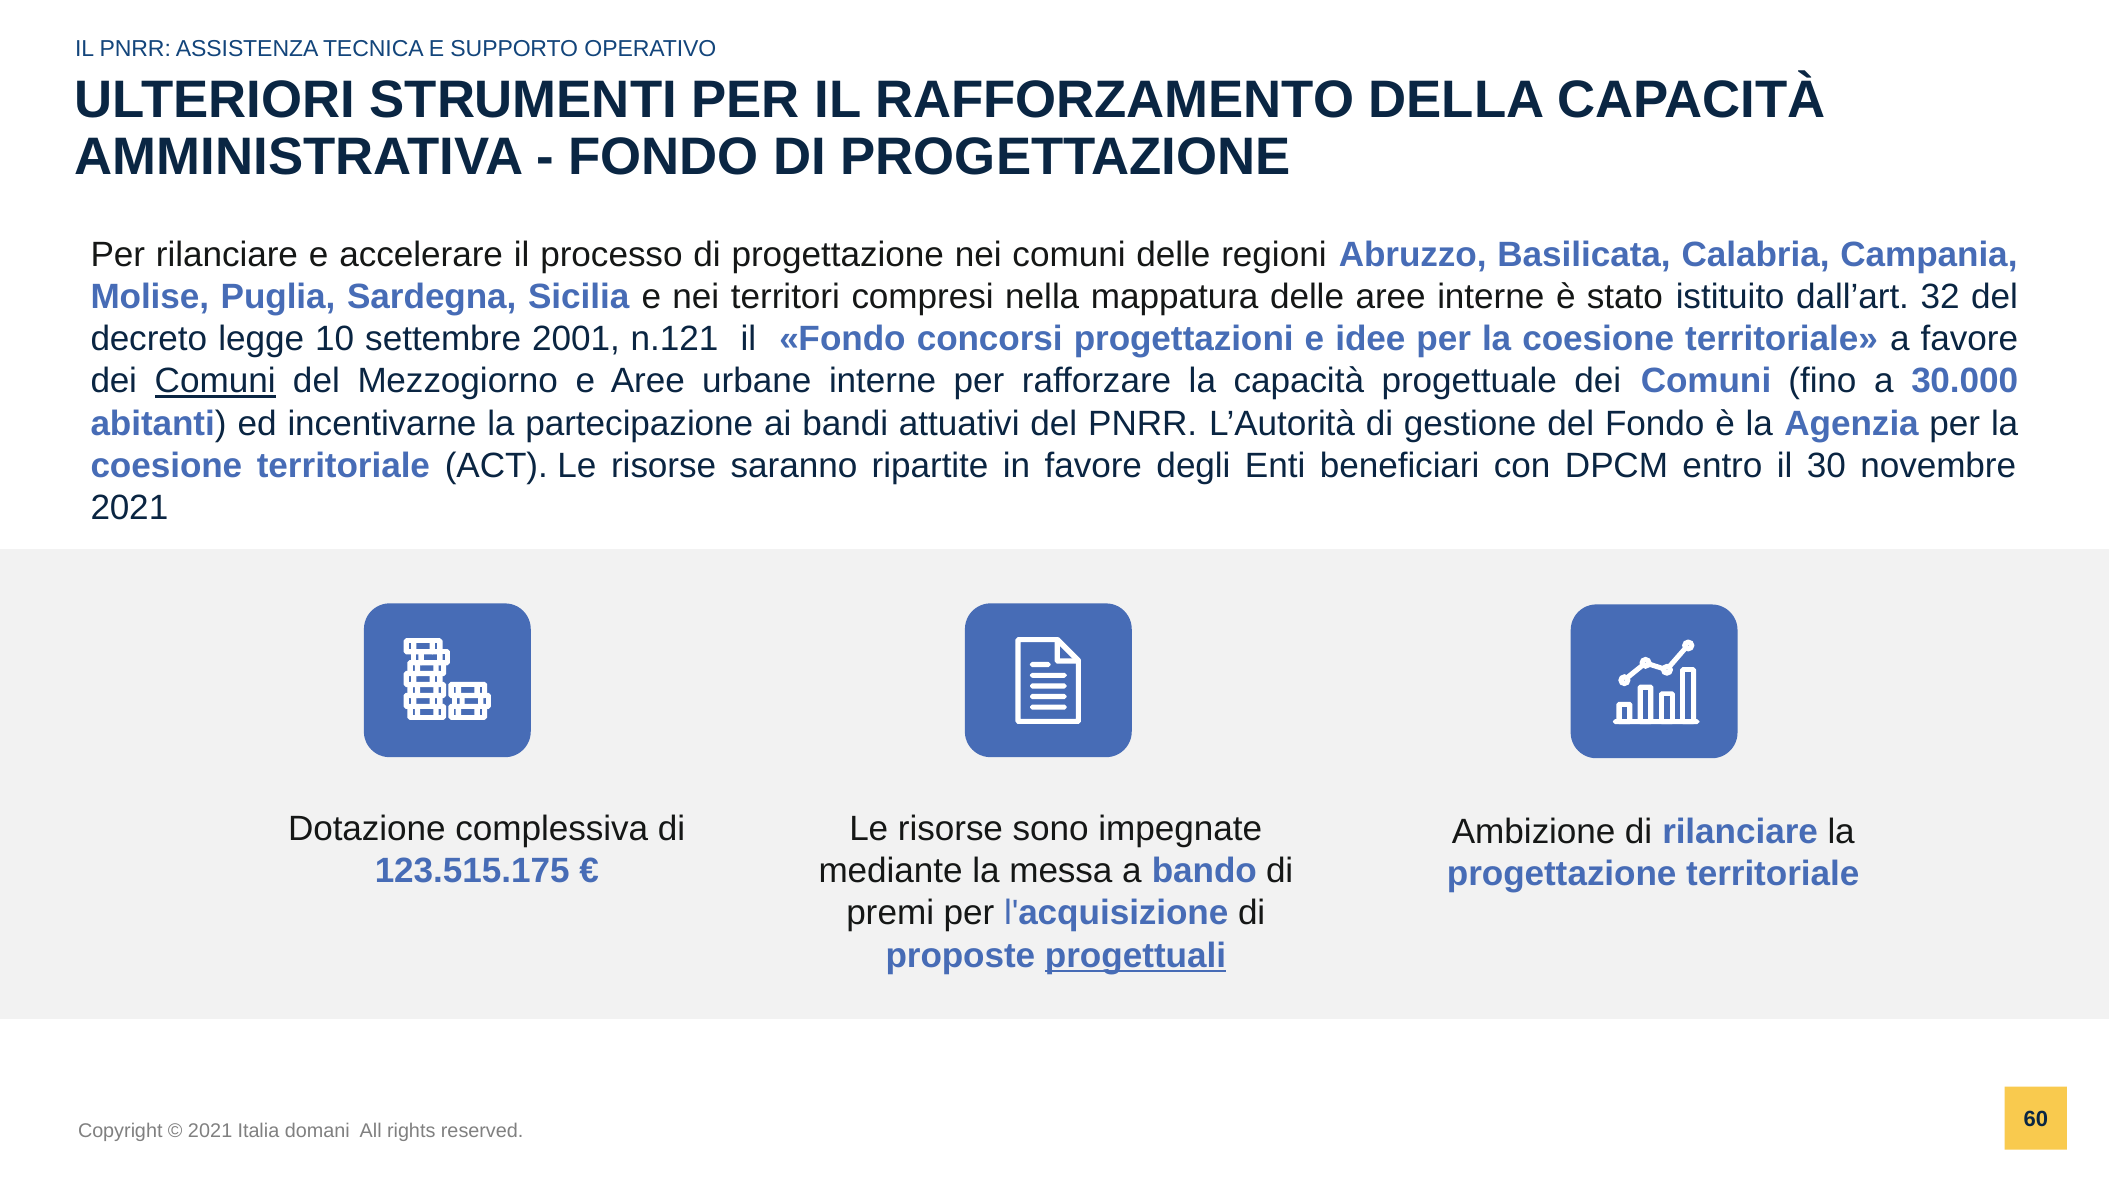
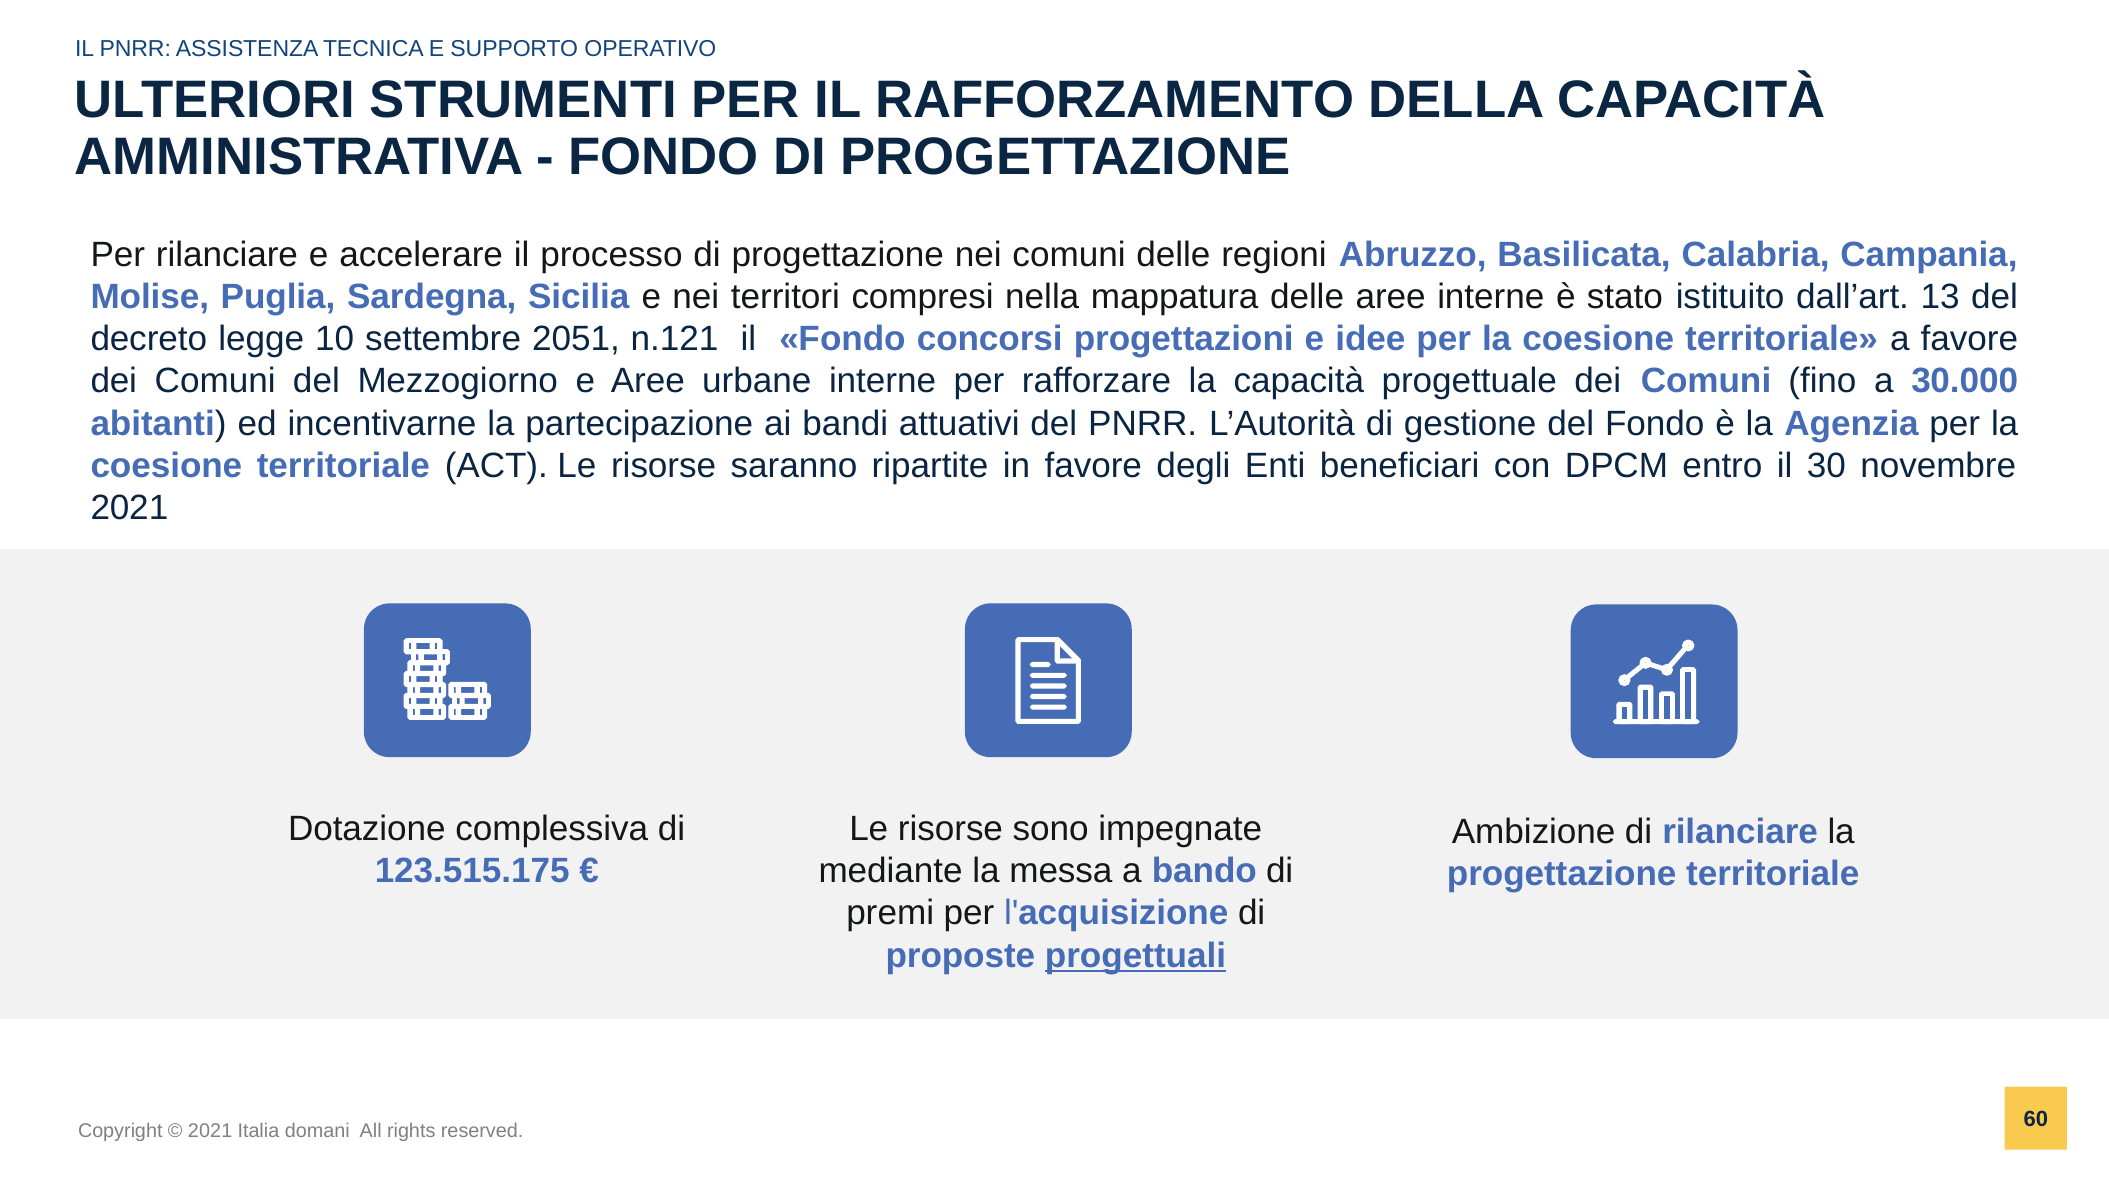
32: 32 -> 13
2001: 2001 -> 2051
Comuni at (215, 381) underline: present -> none
